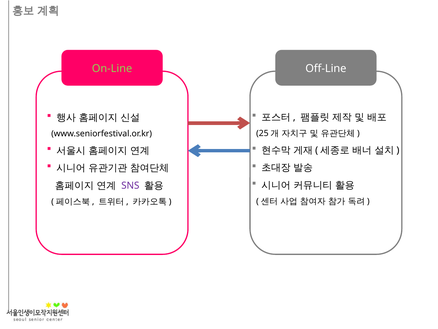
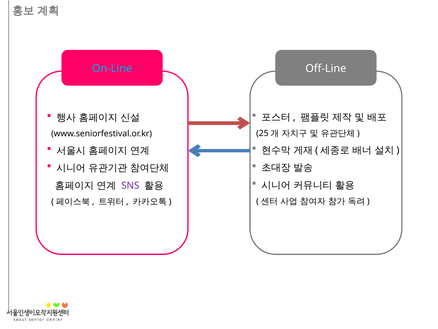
On-Line colour: light green -> light blue
